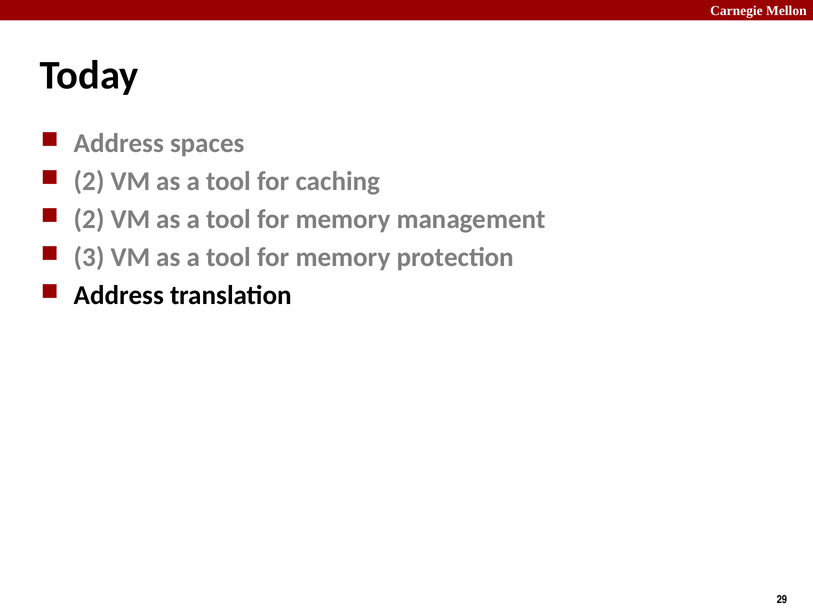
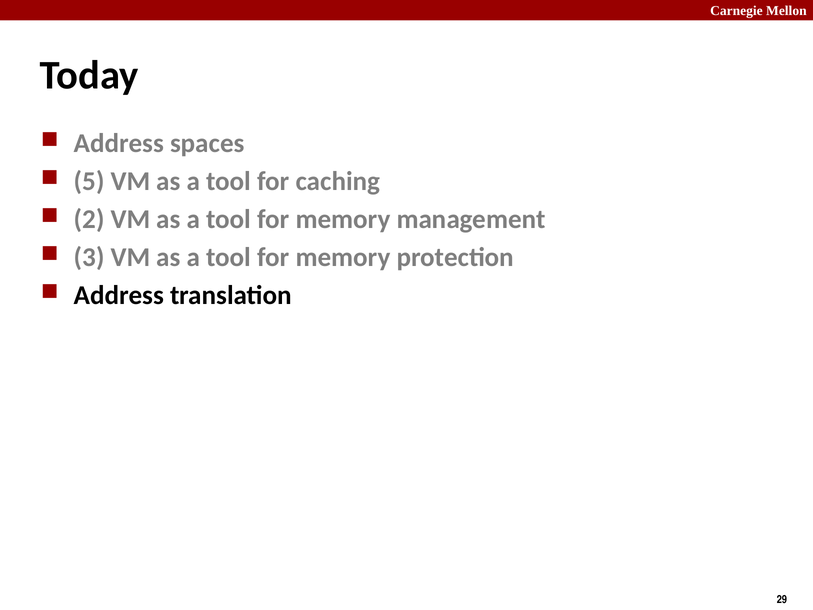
2 at (89, 181): 2 -> 5
